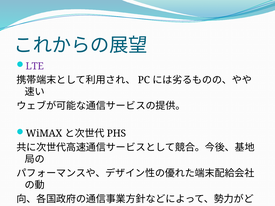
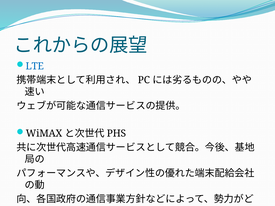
LTE colour: purple -> blue
